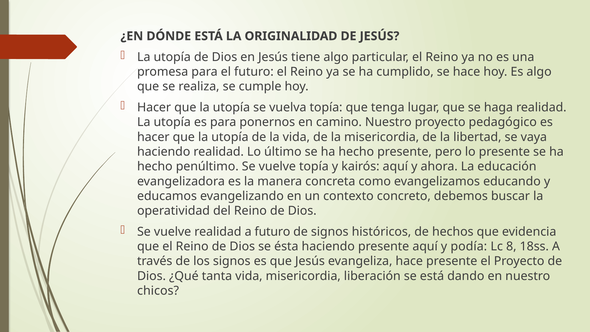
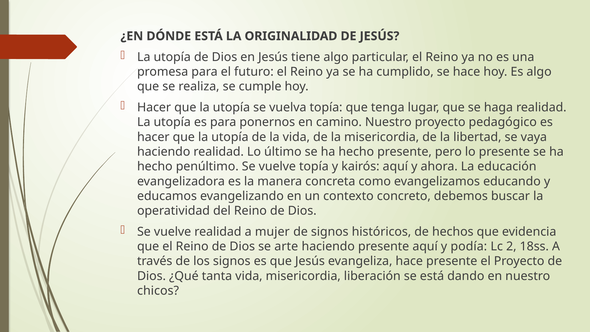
a futuro: futuro -> mujer
ésta: ésta -> arte
8: 8 -> 2
